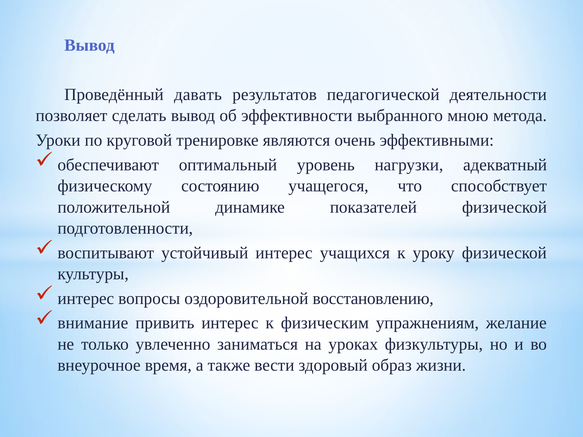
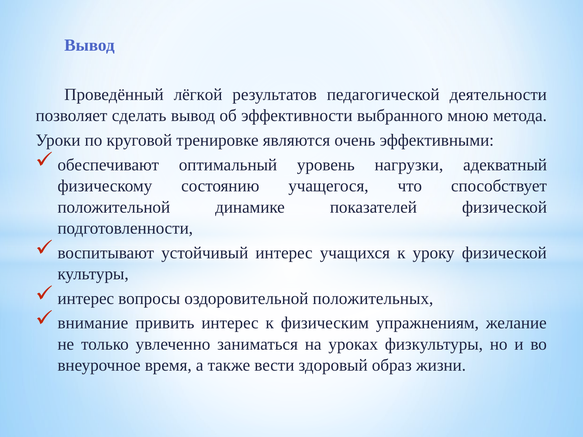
давать: давать -> лёгкой
восстановлению: восстановлению -> положительных
